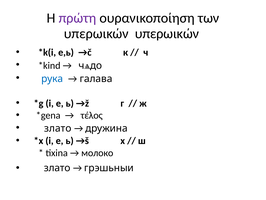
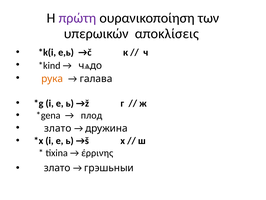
υπερωικών υπερωικών: υπερωικών -> αποκλίσεις
рука colour: blue -> orange
τέλος: τέλος -> плод
молоко: молоко -> έρρινης
